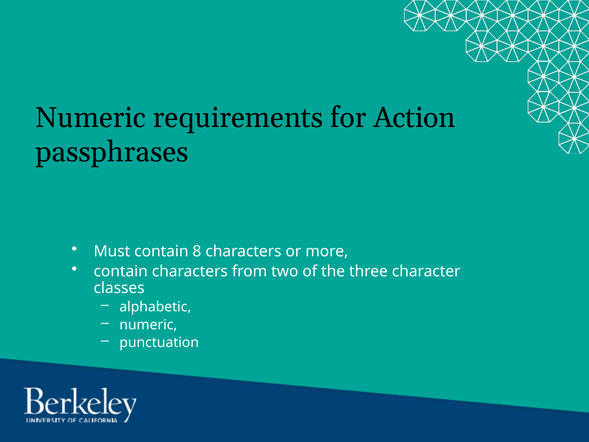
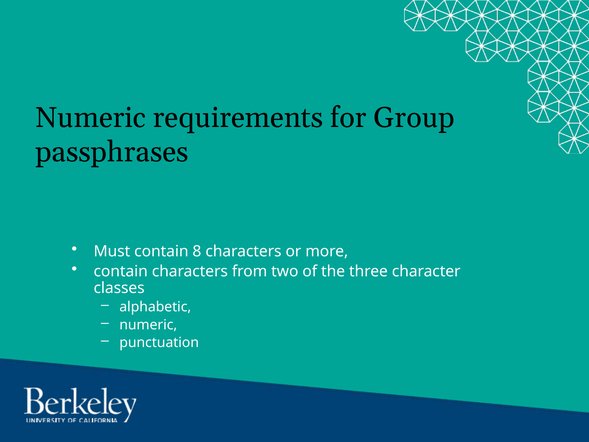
Action: Action -> Group
